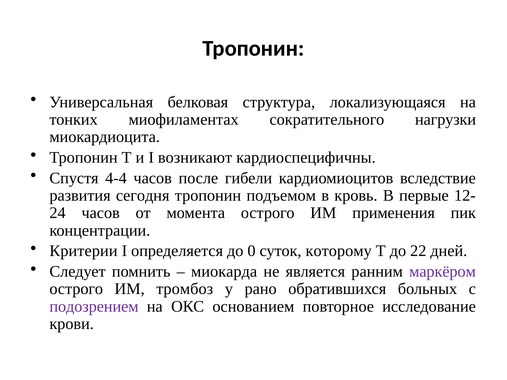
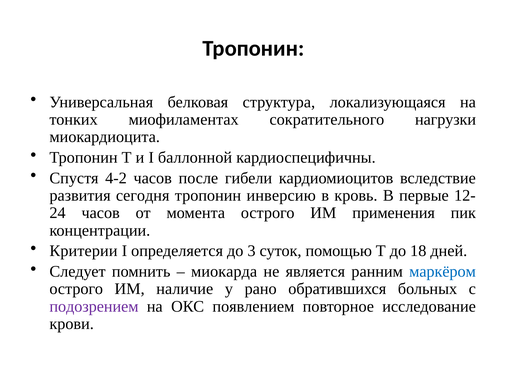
возникают: возникают -> баллонной
4-4: 4-4 -> 4-2
подъемом: подъемом -> инверсию
0: 0 -> 3
которому: которому -> помощью
22: 22 -> 18
маркёром colour: purple -> blue
тромбоз: тромбоз -> наличие
основанием: основанием -> появлением
